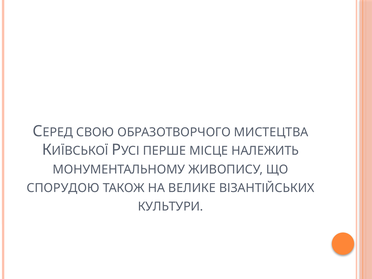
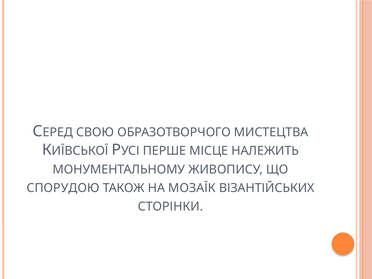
ВЕЛИКЕ: ВЕЛИКЕ -> МОЗАЇК
КУЛЬТУРИ: КУЛЬТУРИ -> СТОРІНКИ
